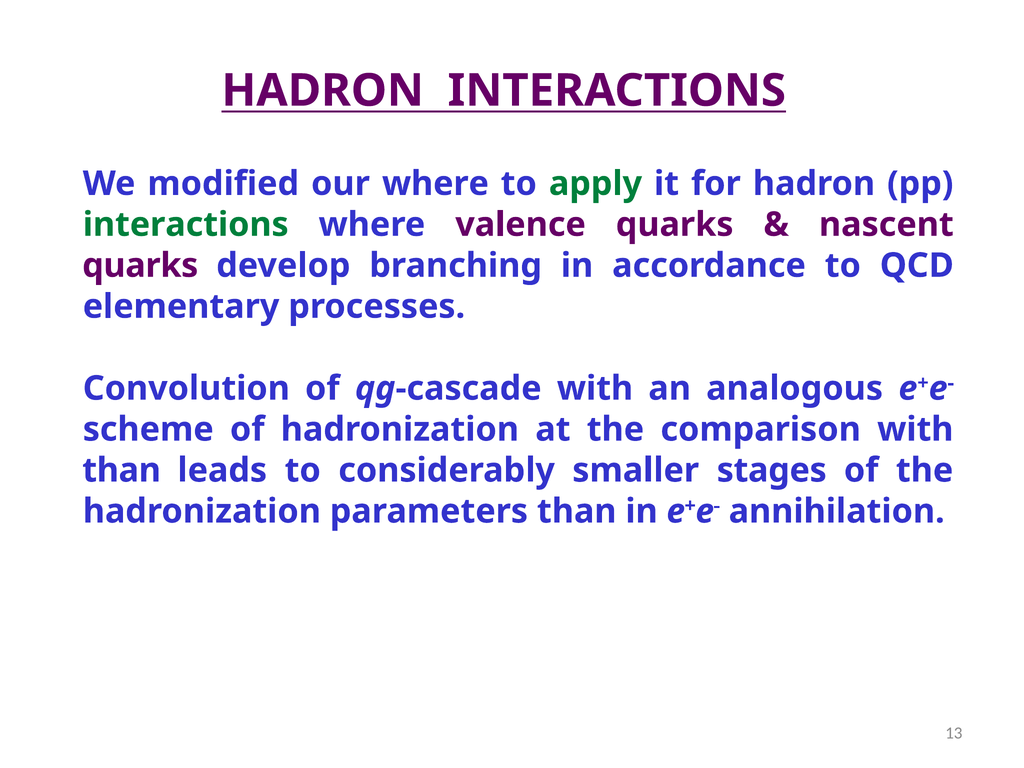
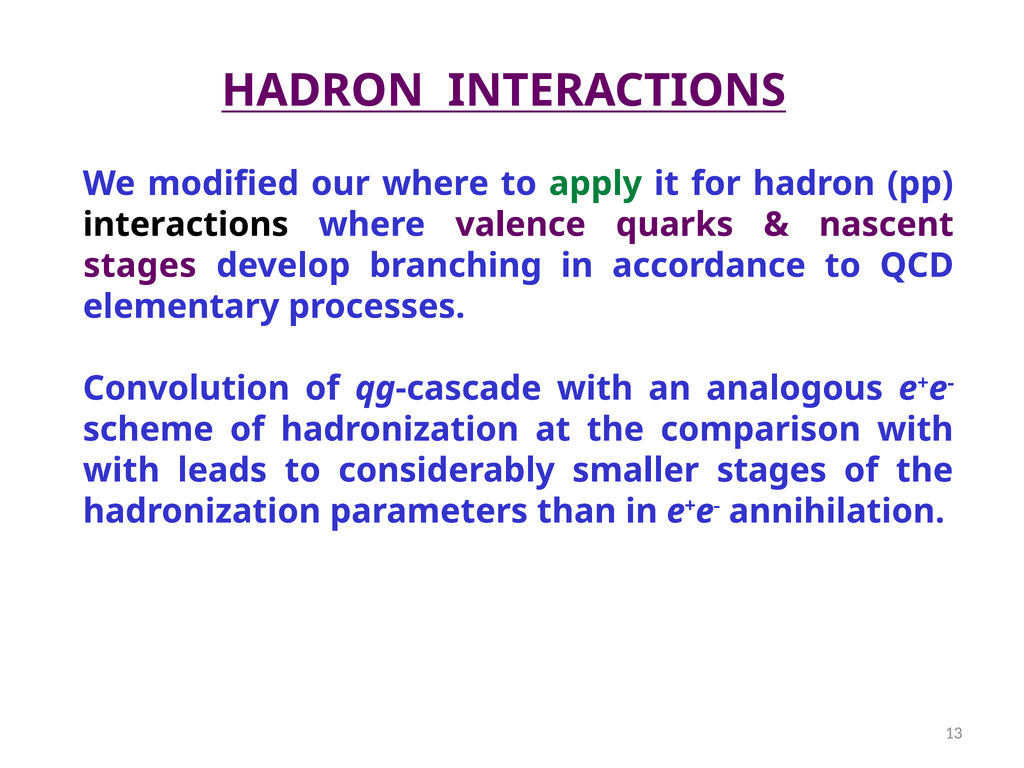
interactions at (186, 225) colour: green -> black
quarks at (140, 266): quarks -> stages
than at (122, 470): than -> with
